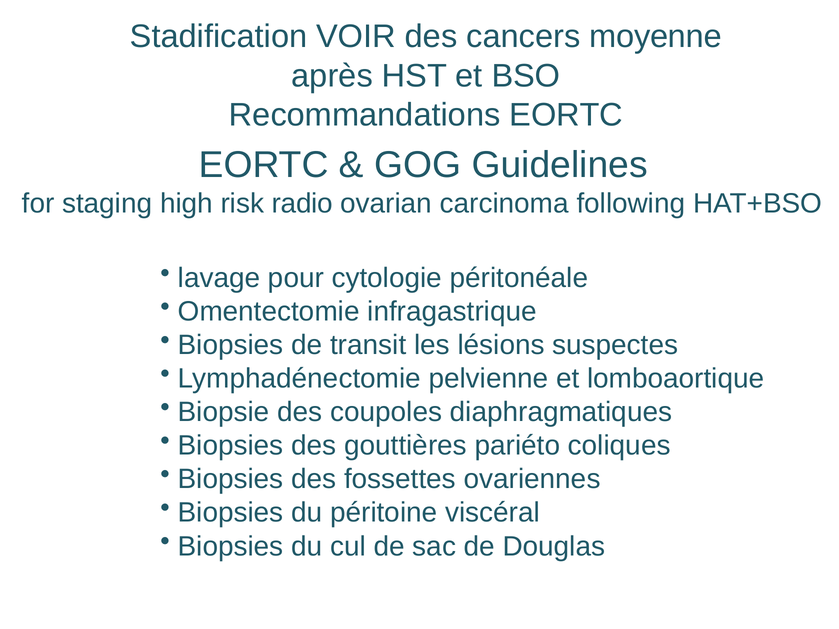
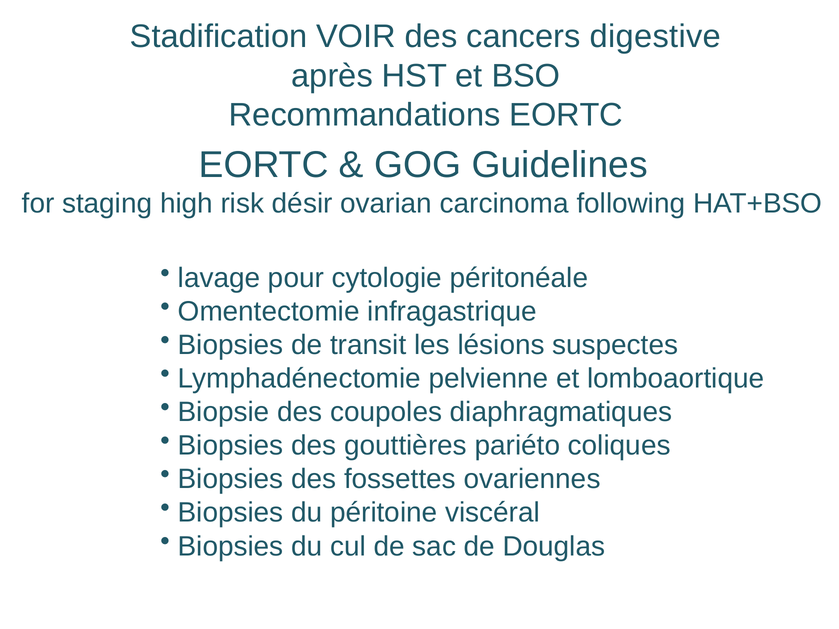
moyenne: moyenne -> digestive
radio: radio -> désir
